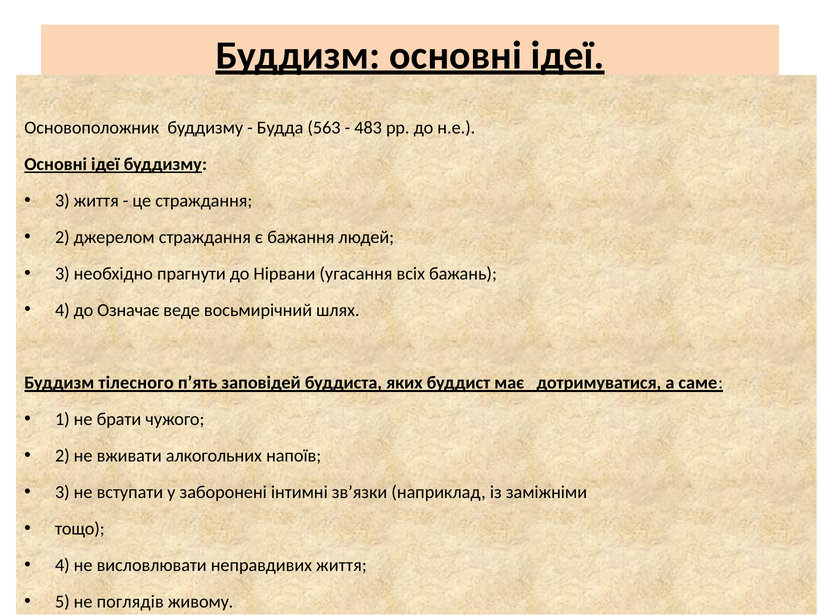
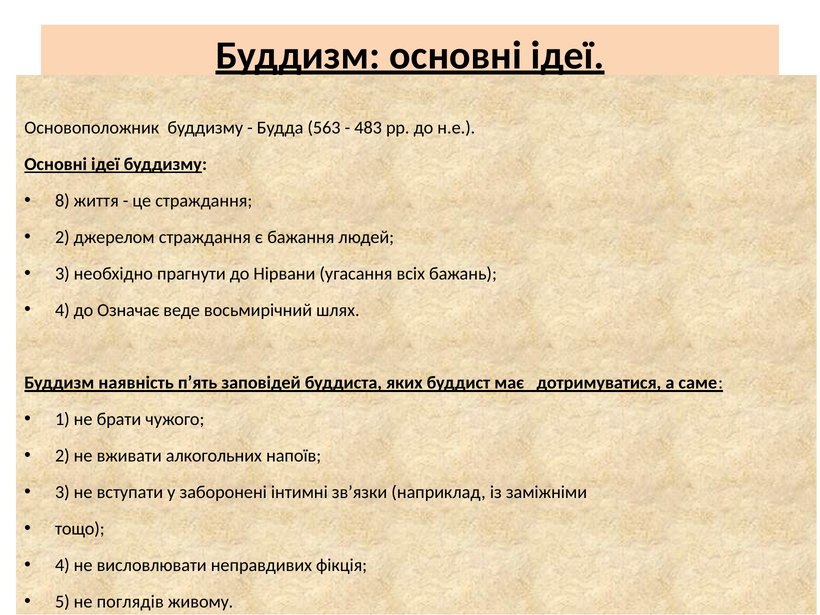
3 at (62, 201): 3 -> 8
тілесного: тілесного -> наявність
неправдивих життя: життя -> фікція
